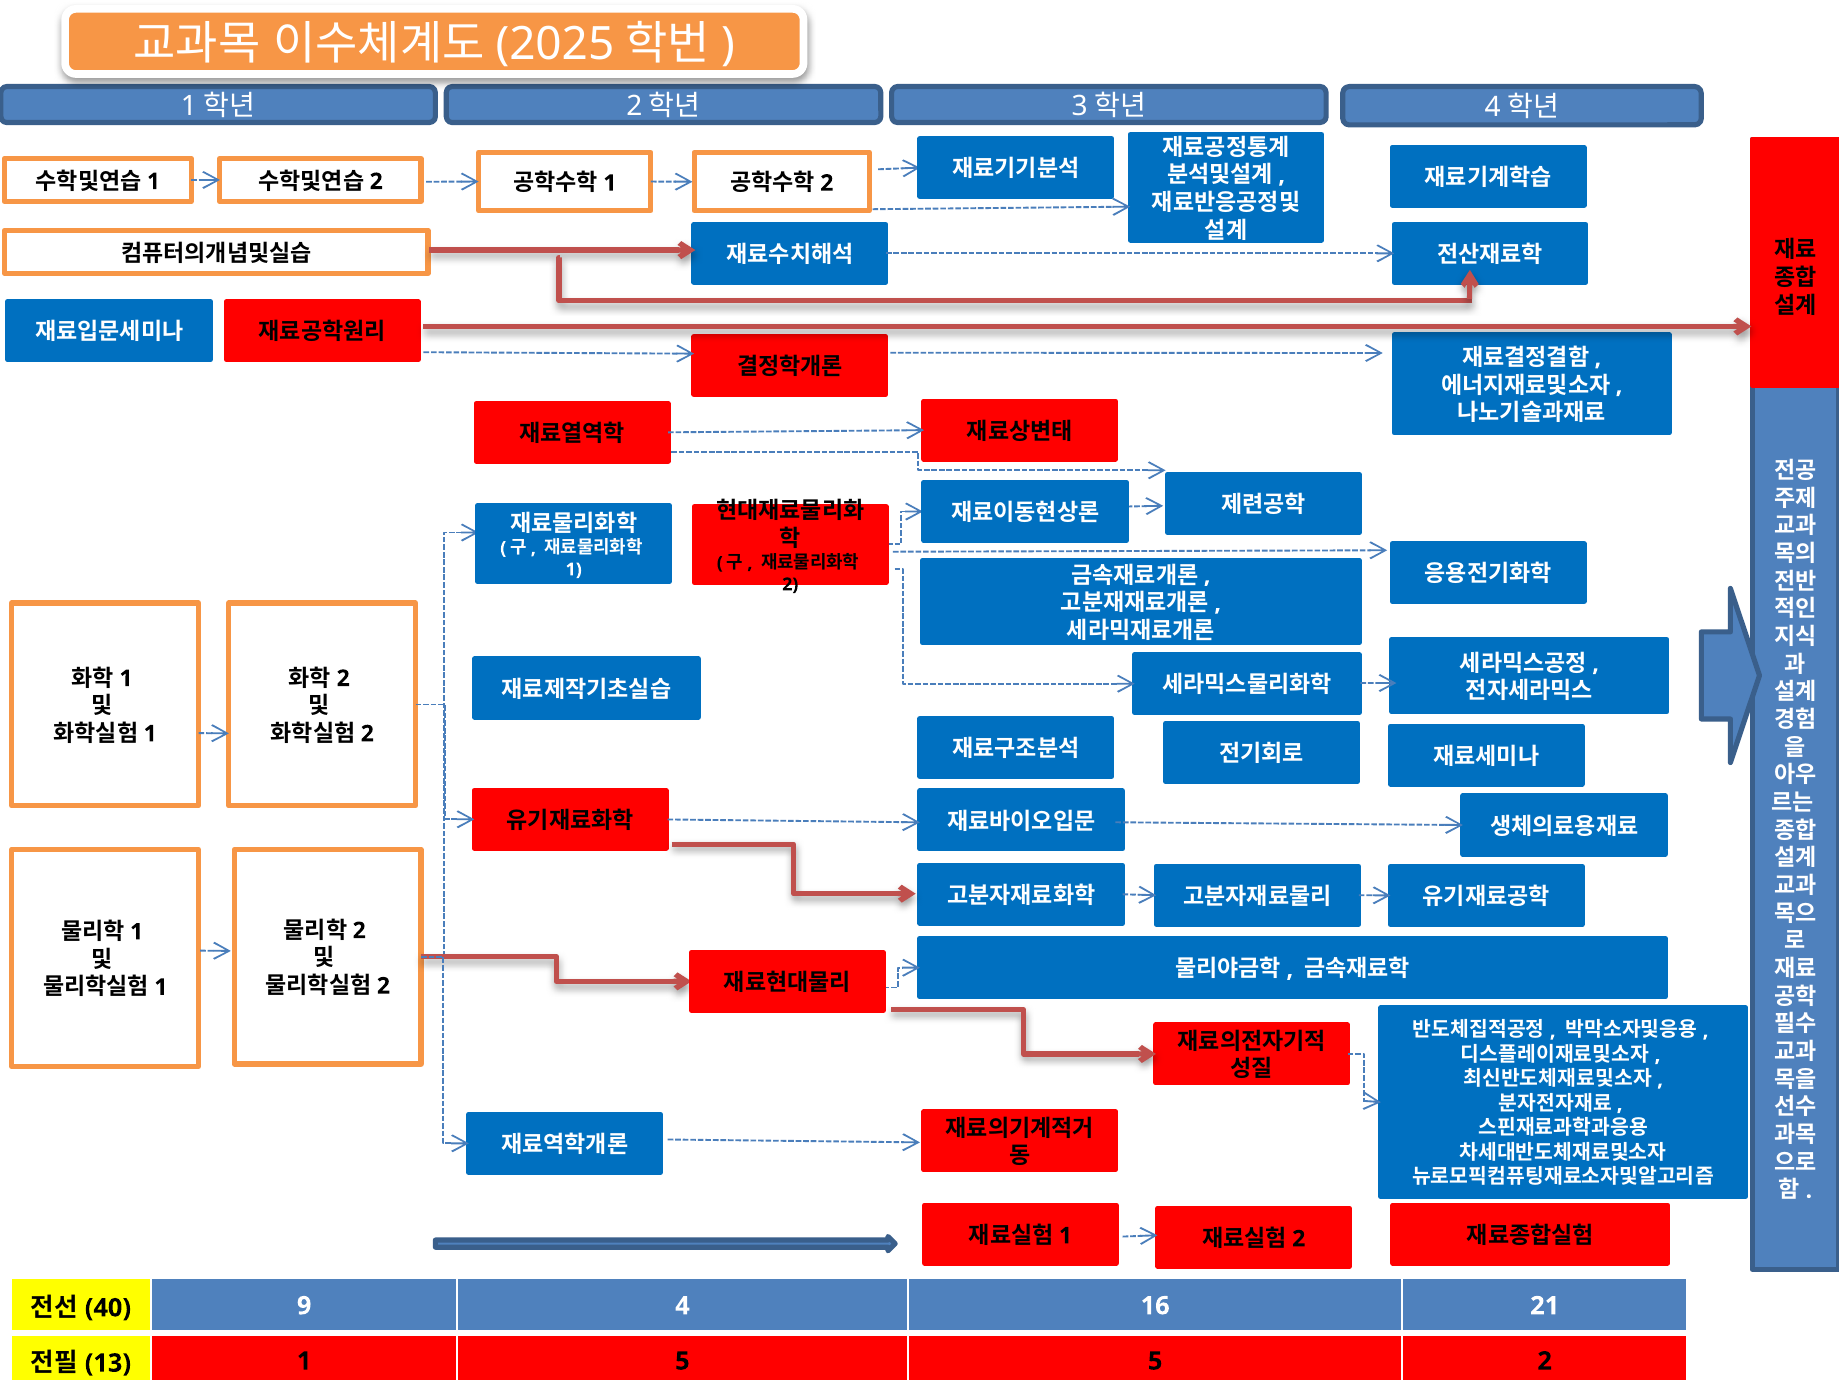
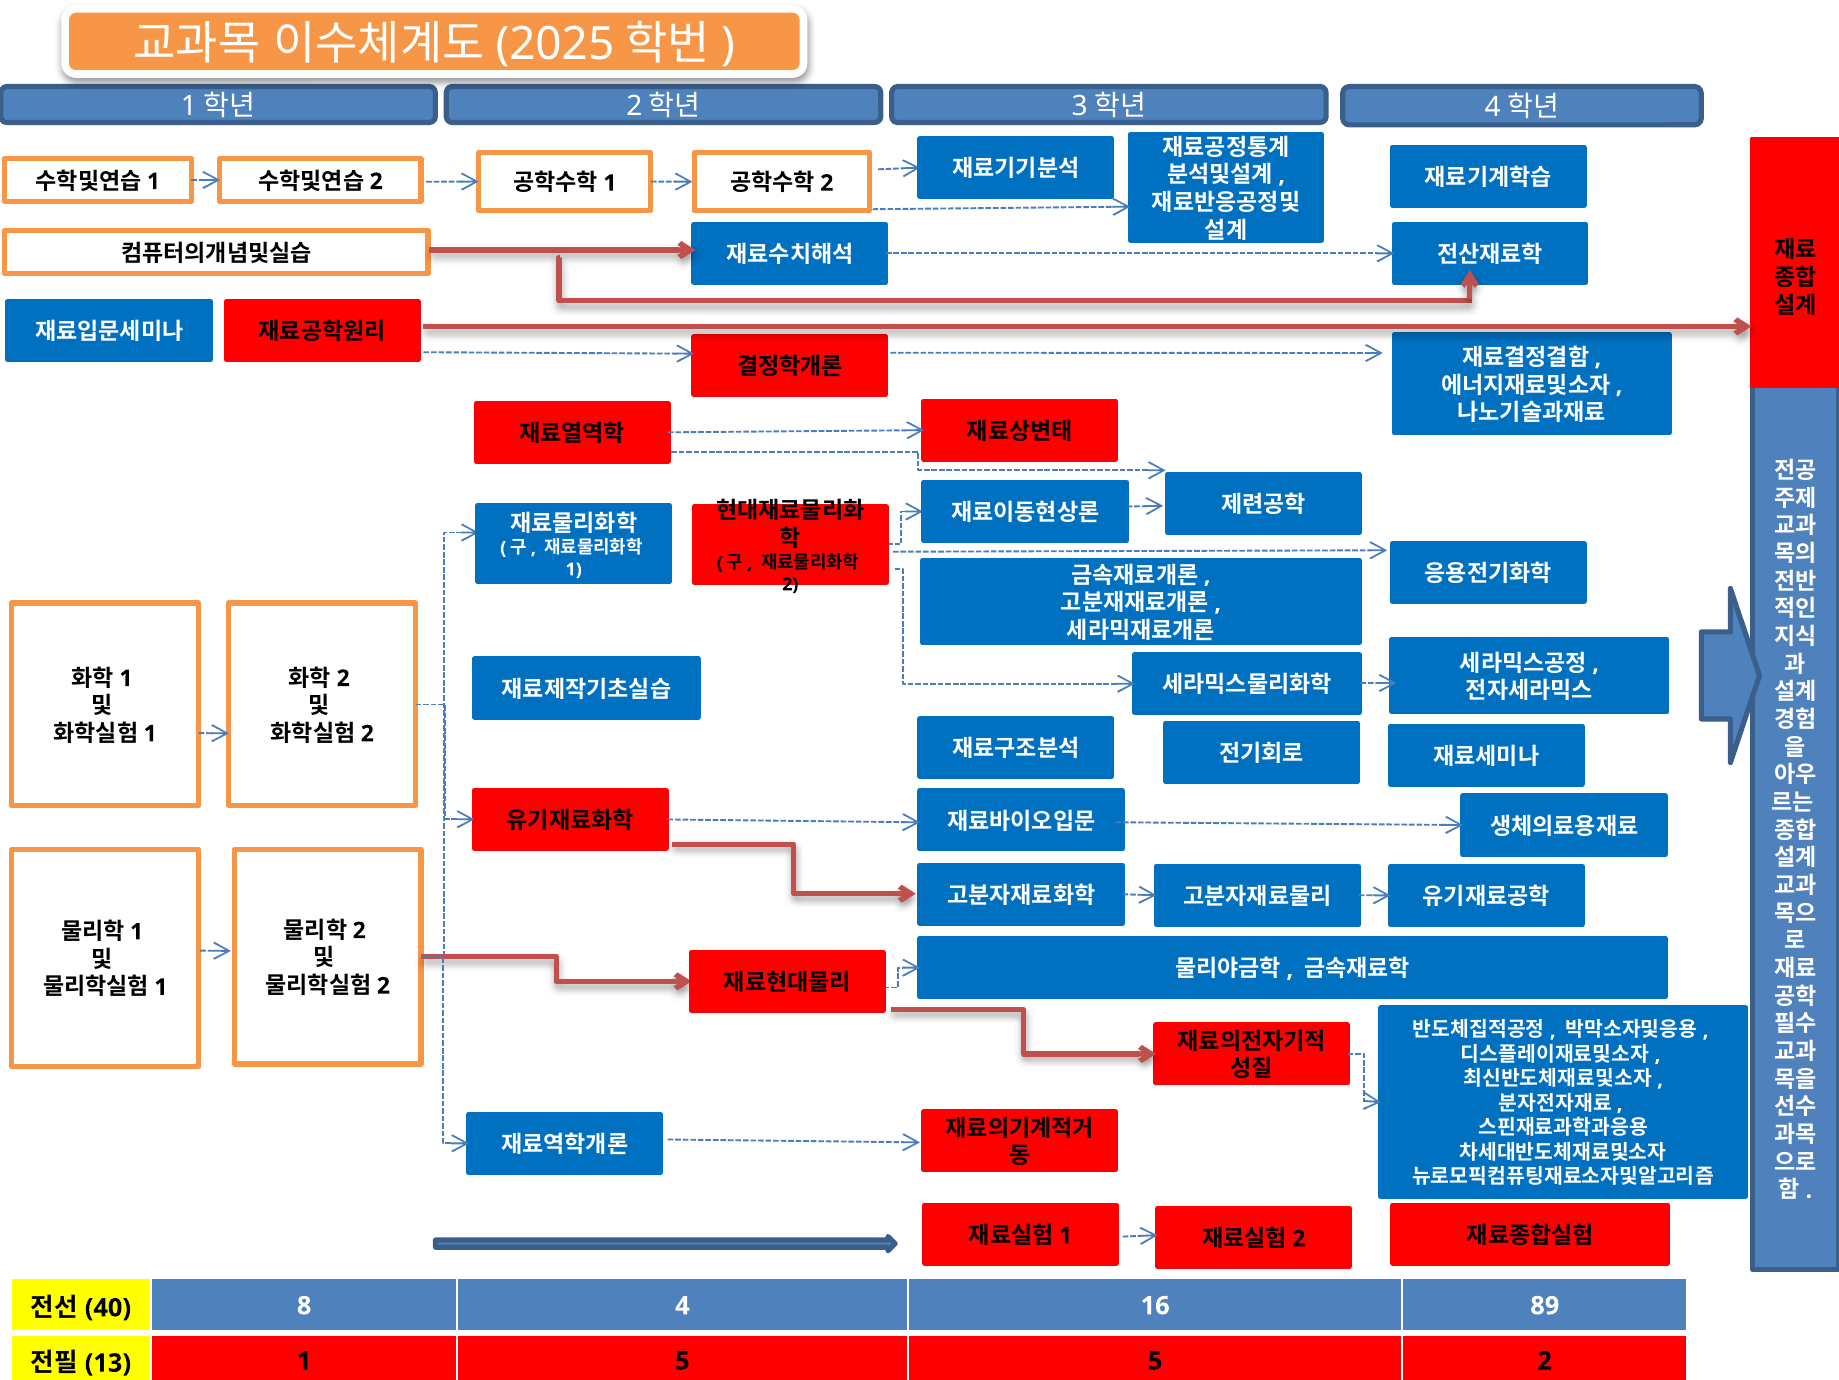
9: 9 -> 8
21: 21 -> 89
